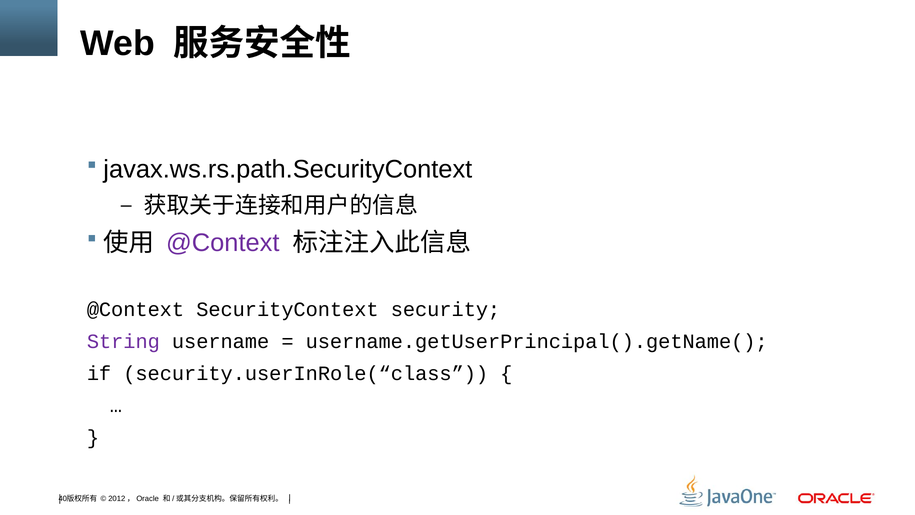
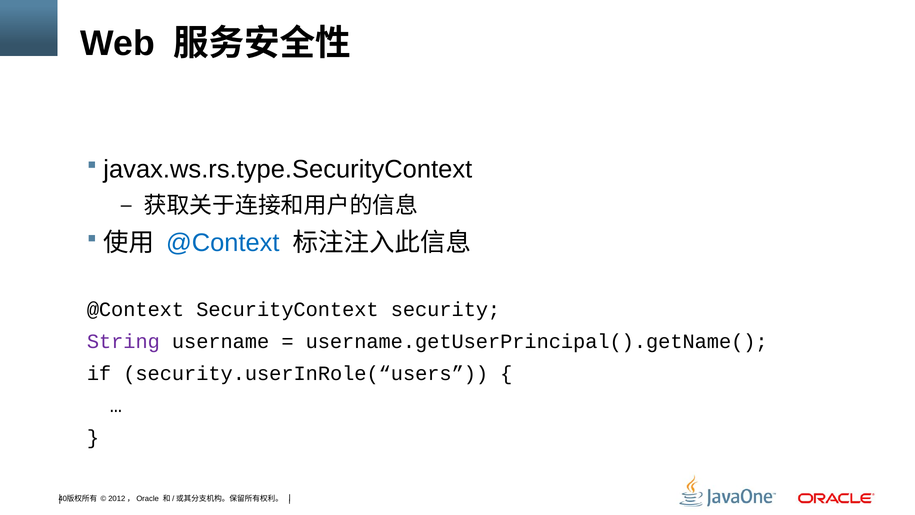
javax.ws.rs.path.SecurityContext: javax.ws.rs.path.SecurityContext -> javax.ws.rs.type.SecurityContext
@Context at (223, 243) colour: purple -> blue
security.userInRole(“class: security.userInRole(“class -> security.userInRole(“users
